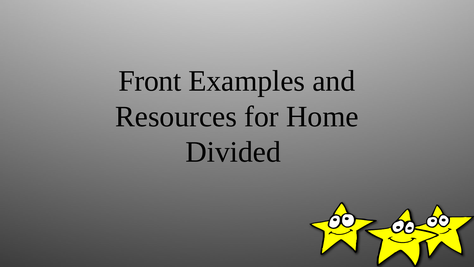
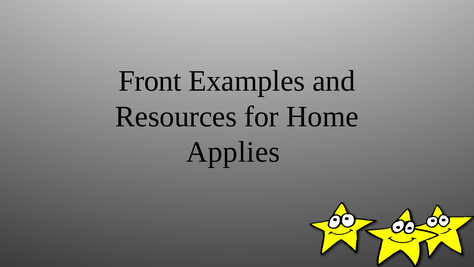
Divided: Divided -> Applies
